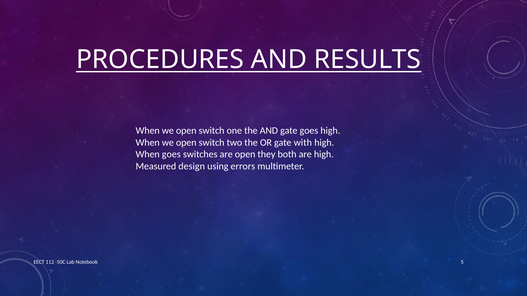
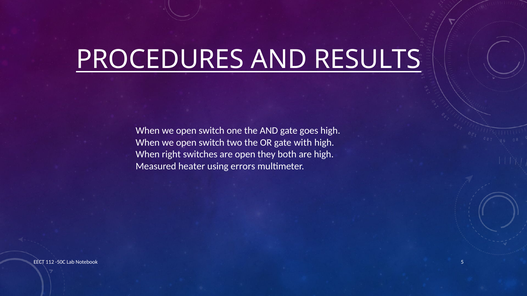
When goes: goes -> right
design: design -> heater
